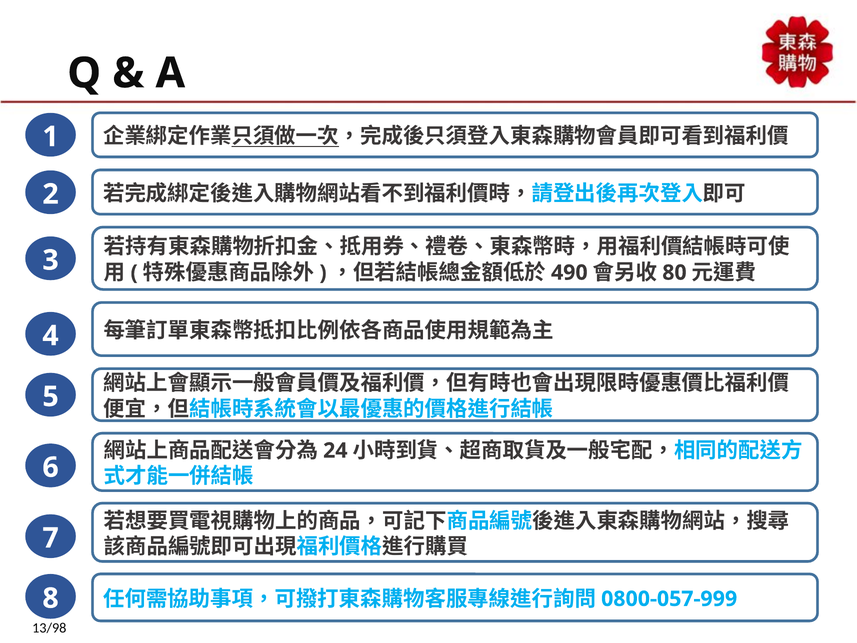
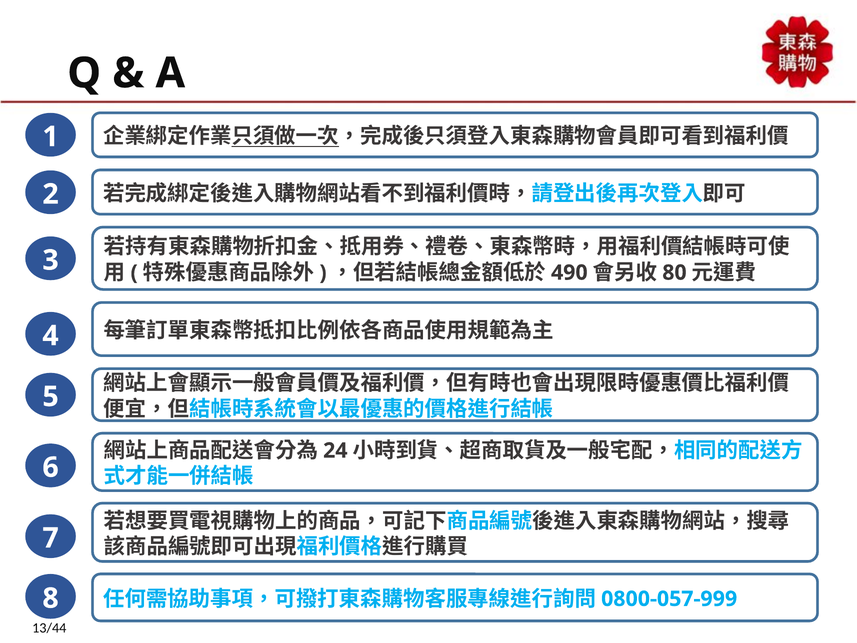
13/98: 13/98 -> 13/44
